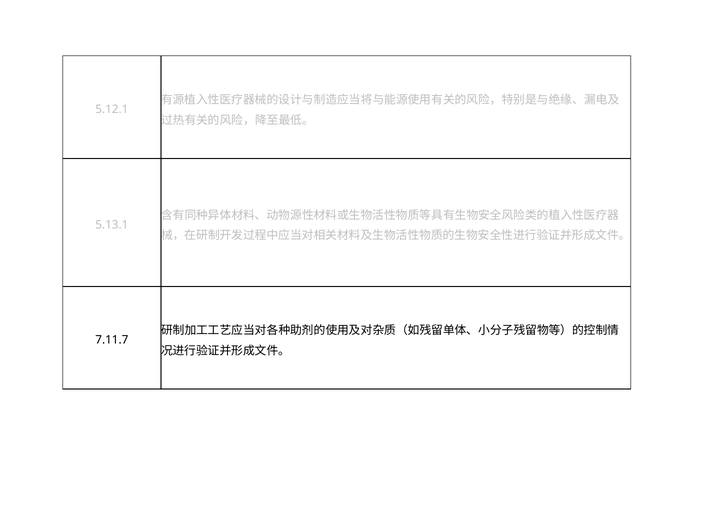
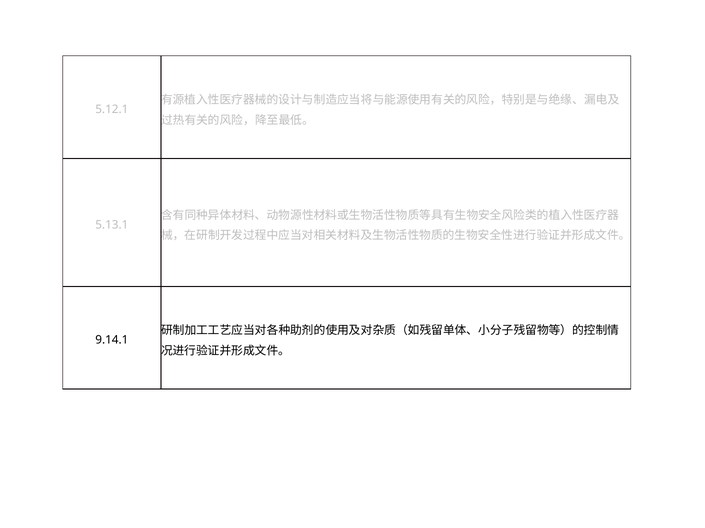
7.11.7: 7.11.7 -> 9.14.1
